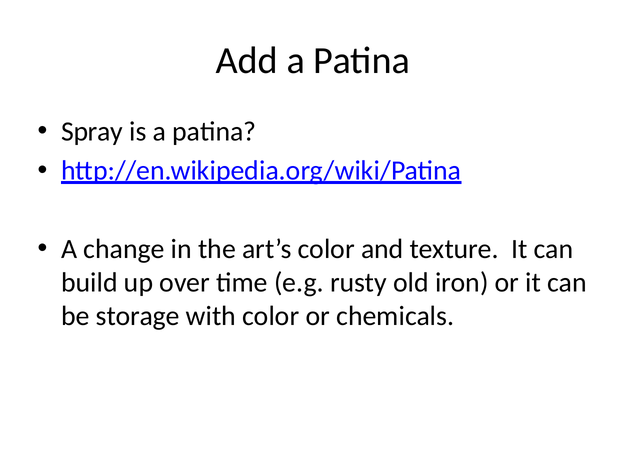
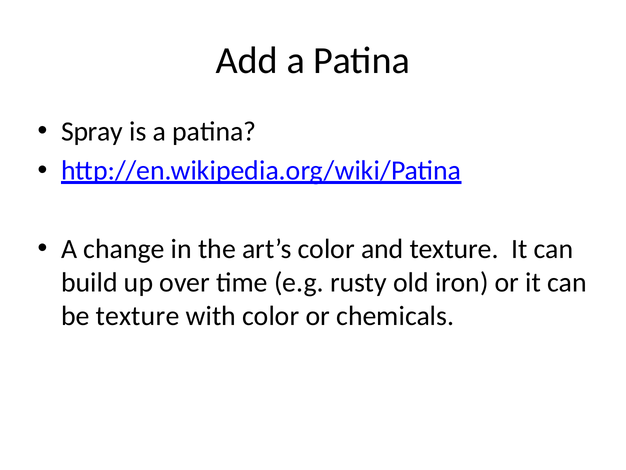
be storage: storage -> texture
